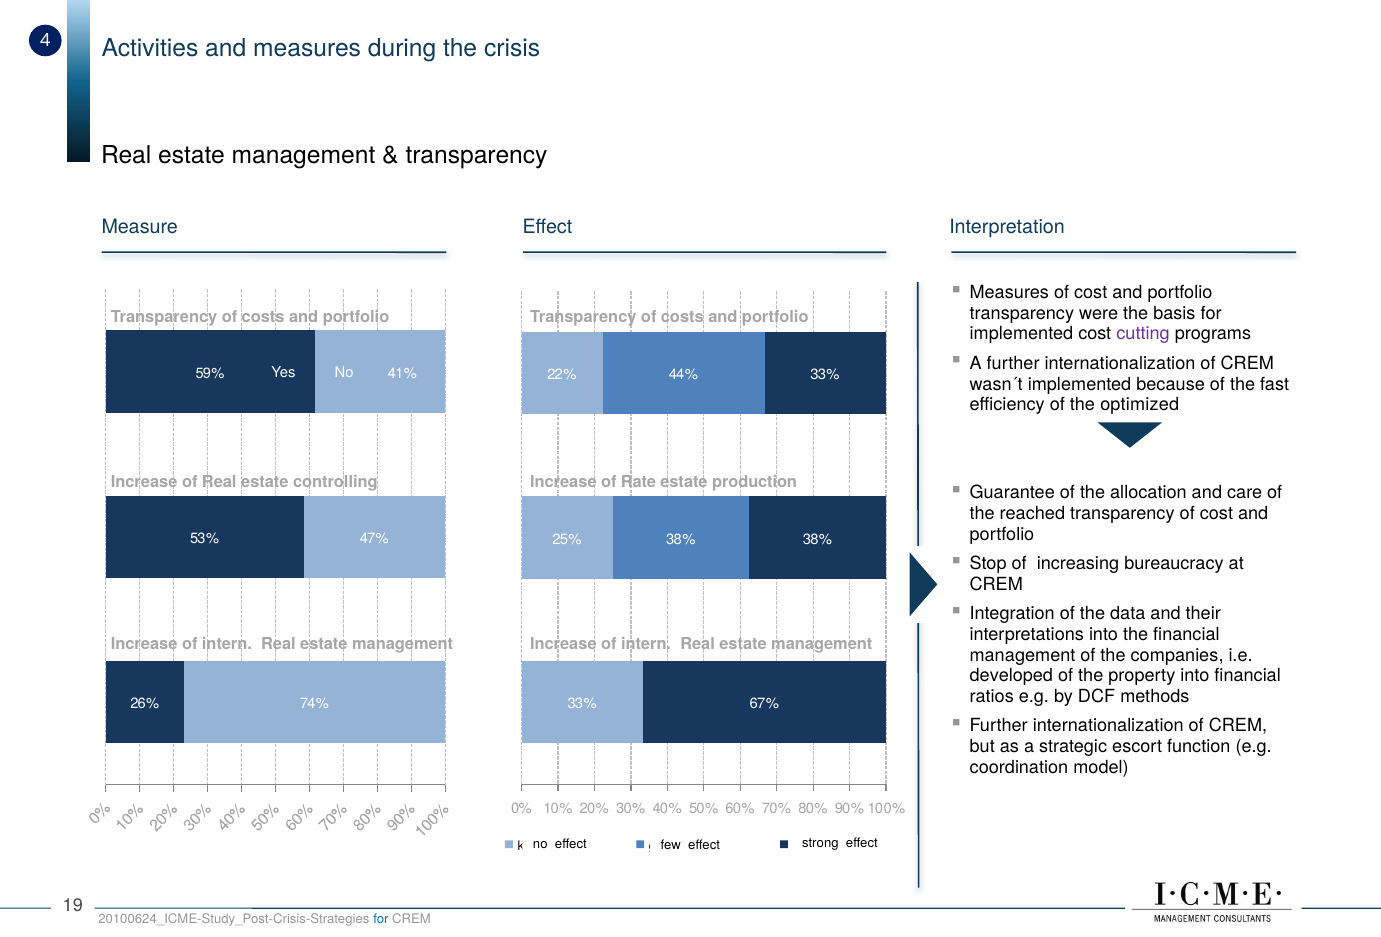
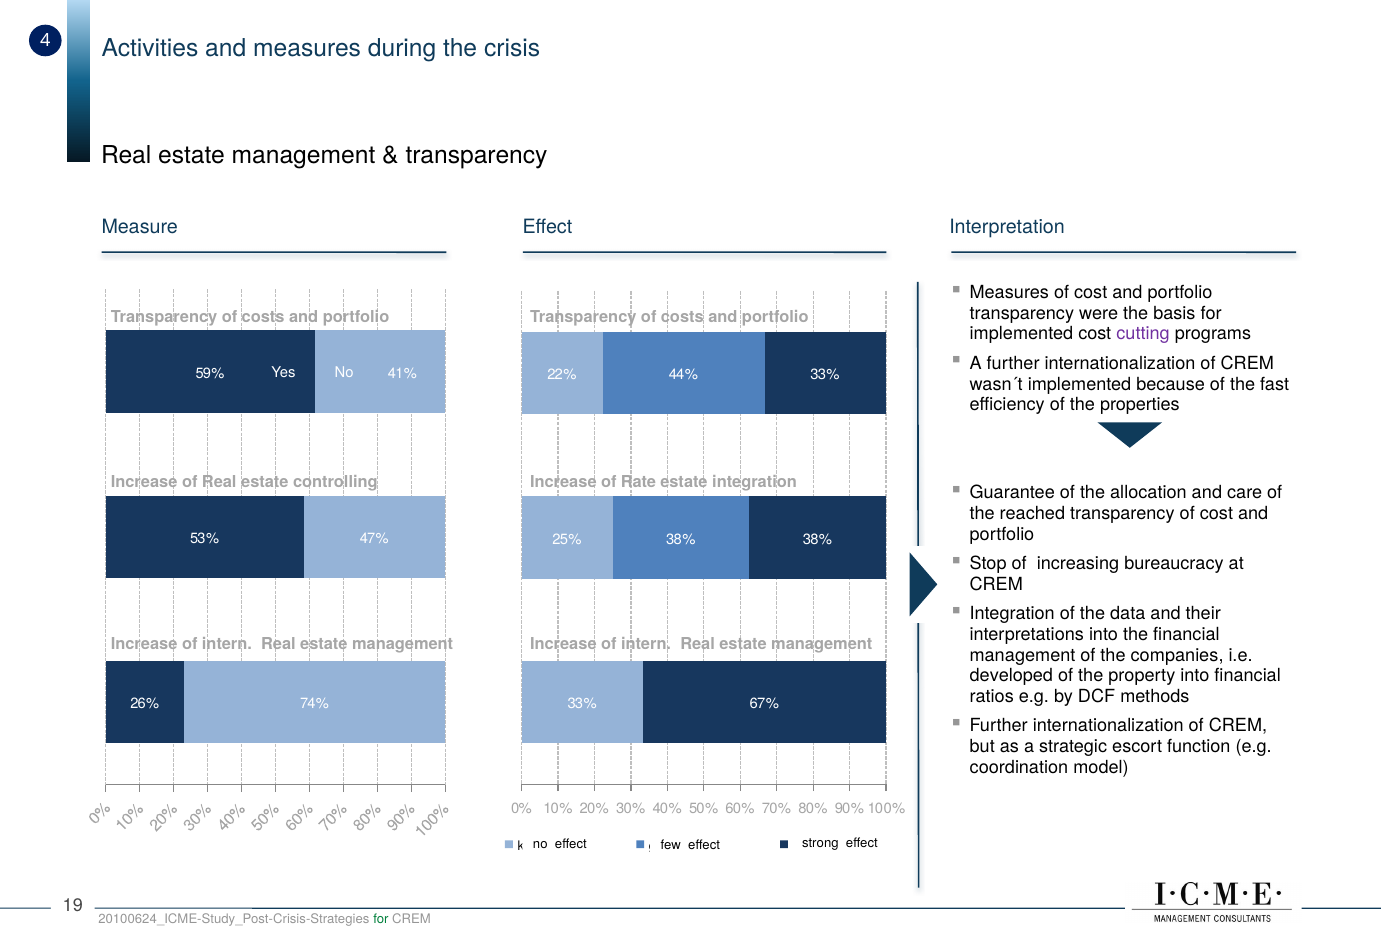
optimized: optimized -> properties
estate production: production -> integration
for at (381, 919) colour: blue -> green
